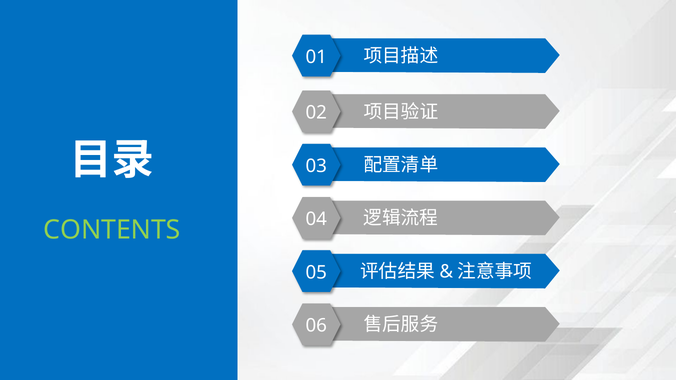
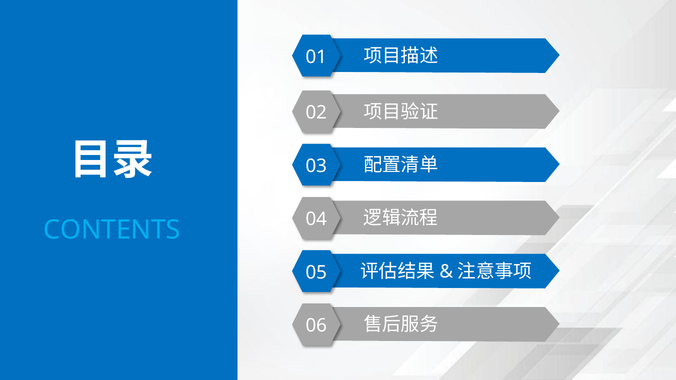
CONTENTS colour: light green -> light blue
